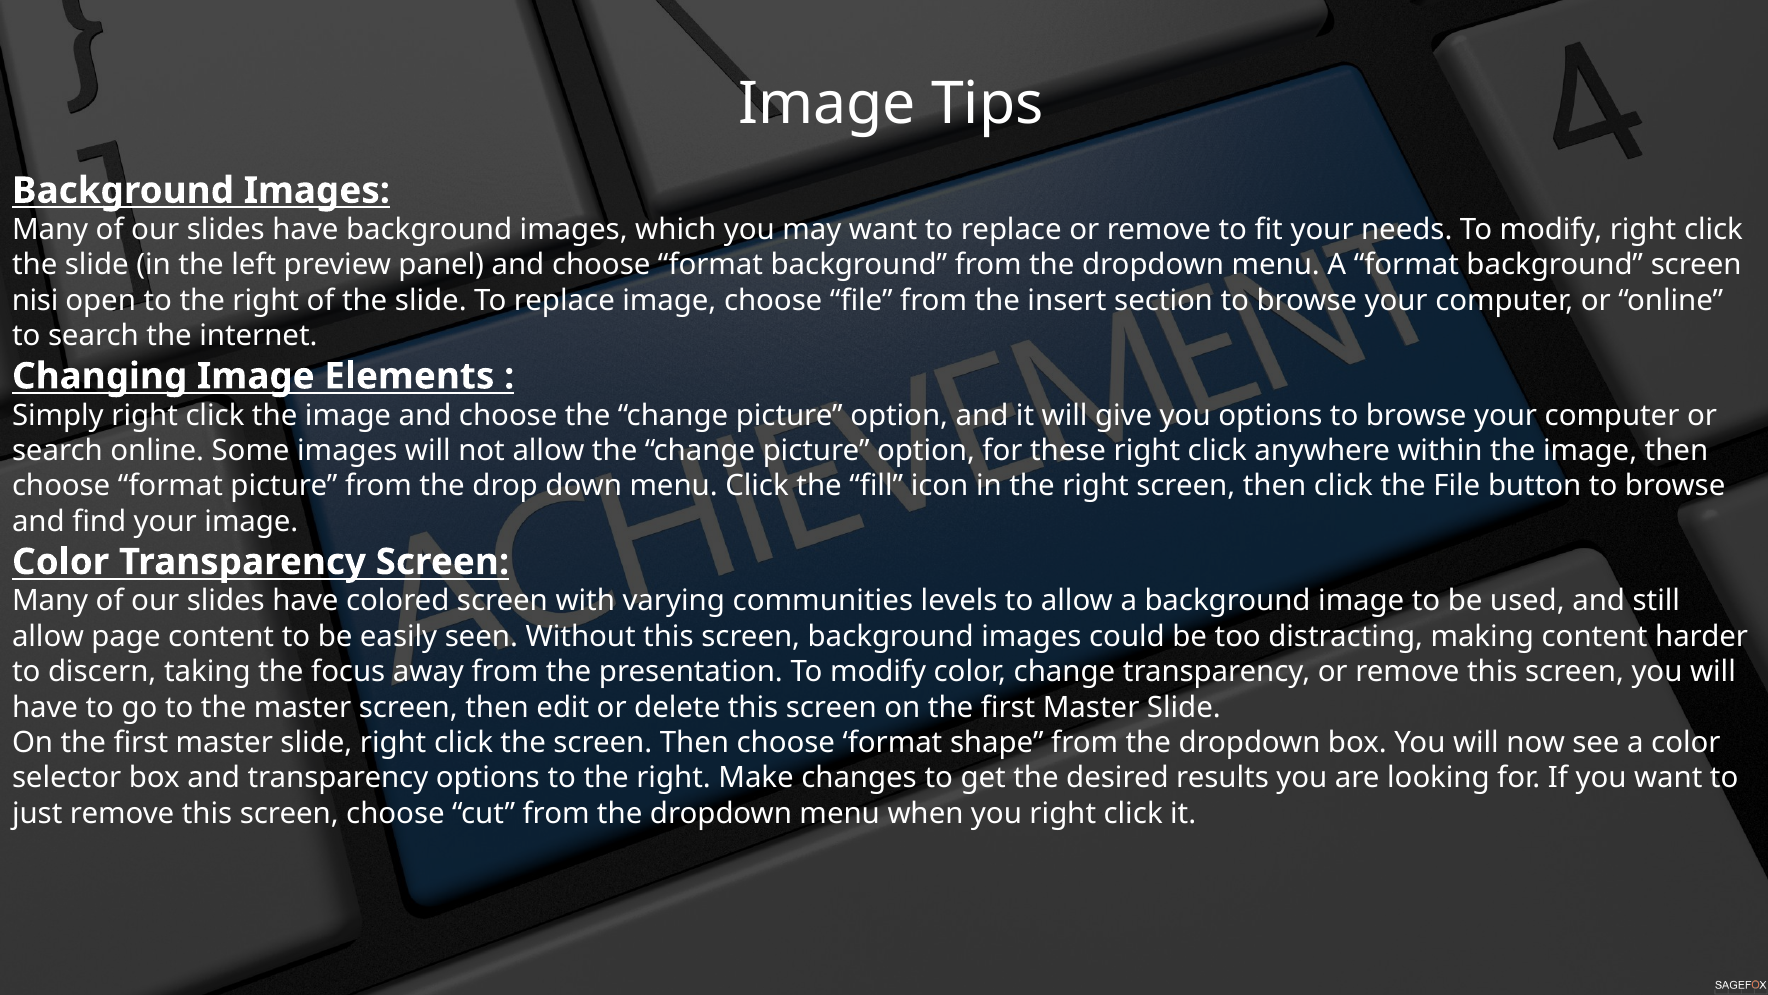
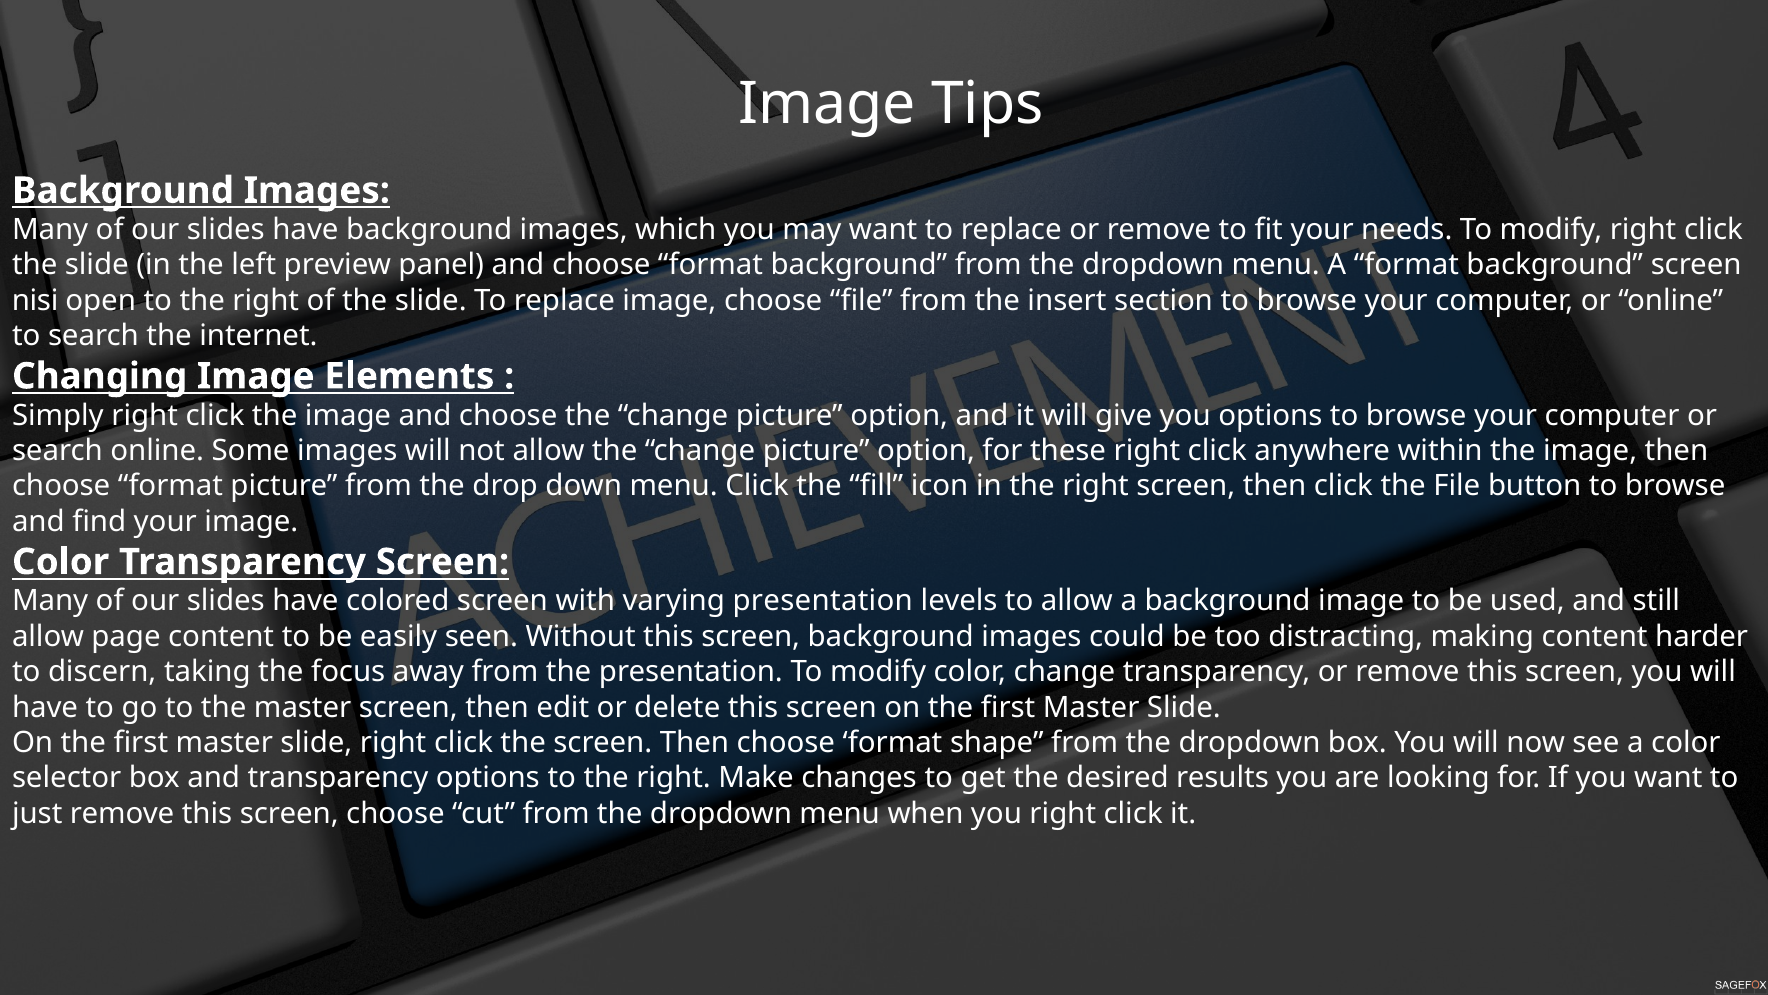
varying communities: communities -> presentation
